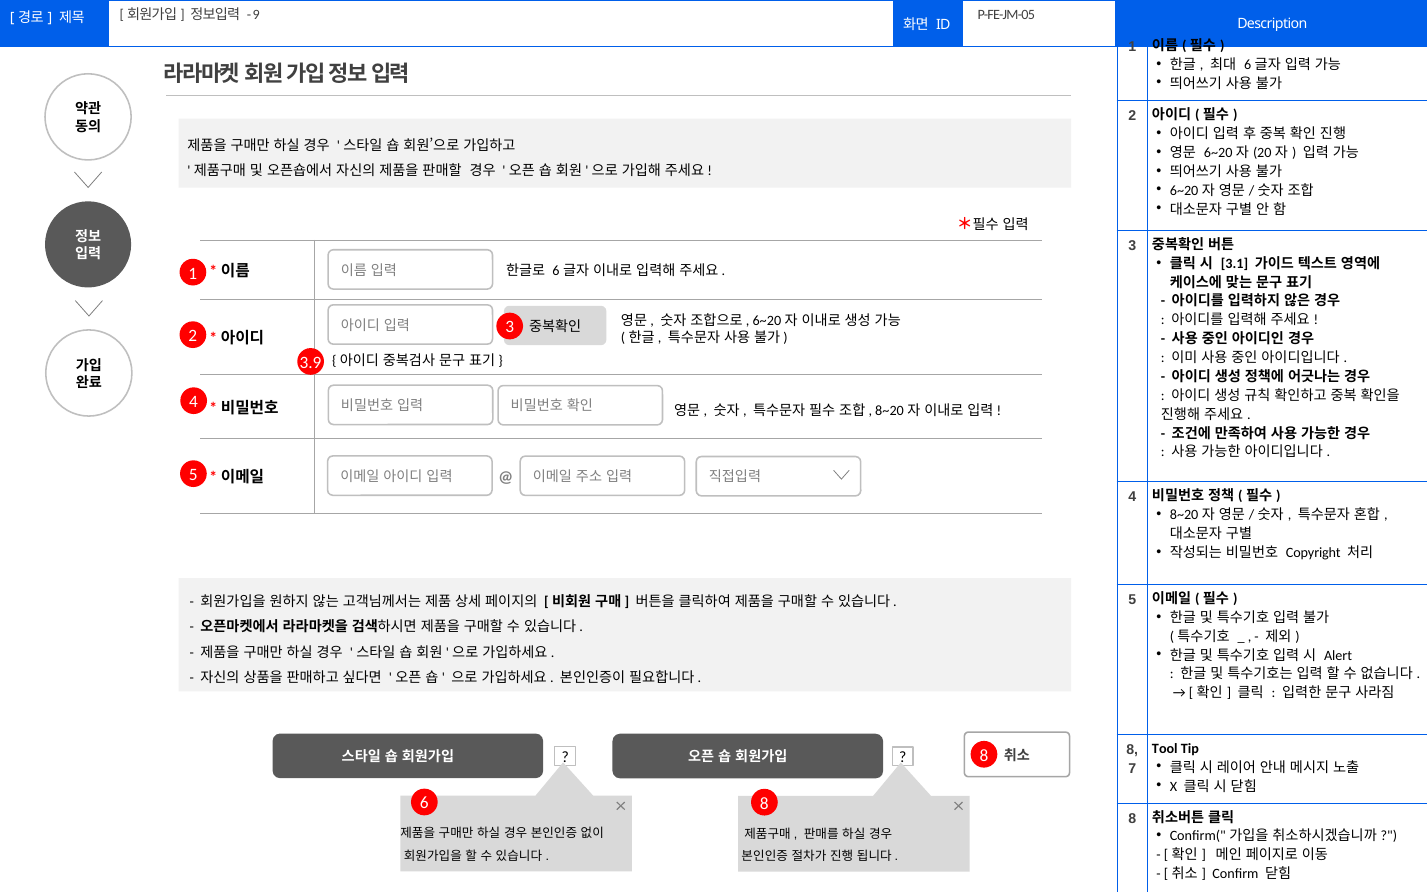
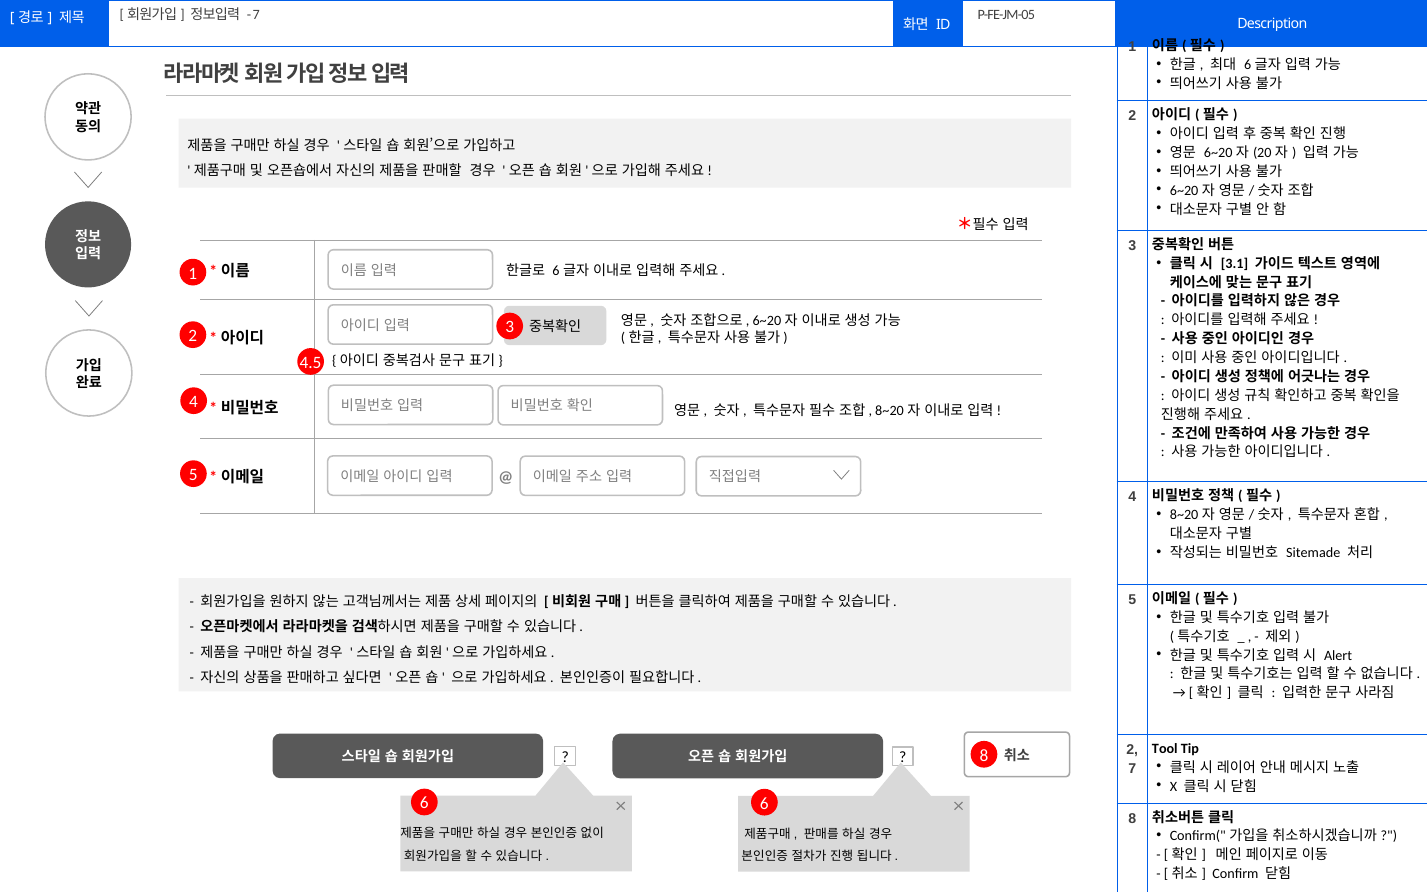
9 at (256, 14): 9 -> 7
3.9: 3.9 -> 4.5
Copyright: Copyright -> Sitemade
8 at (1132, 750): 8 -> 2
6 8: 8 -> 6
